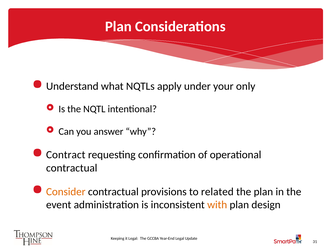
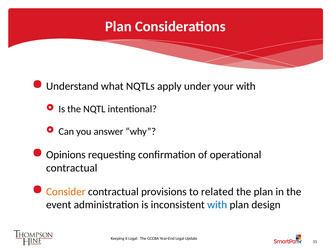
your only: only -> with
Contract: Contract -> Opinions
with at (217, 205) colour: orange -> blue
